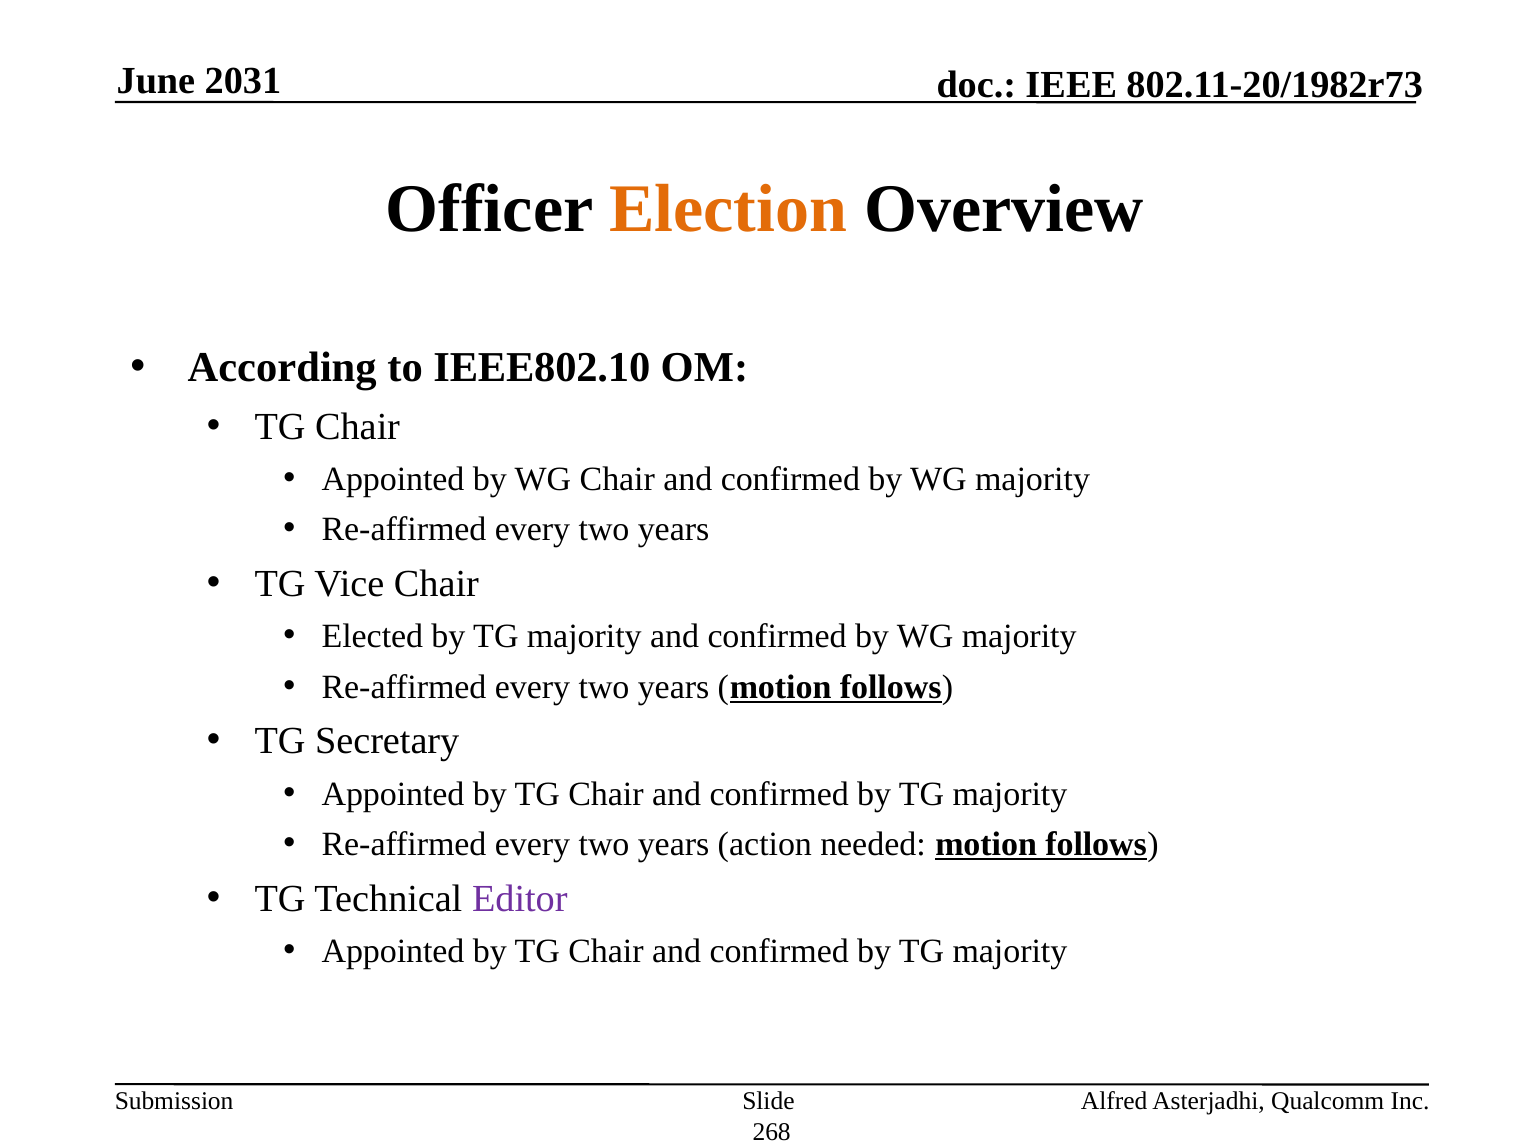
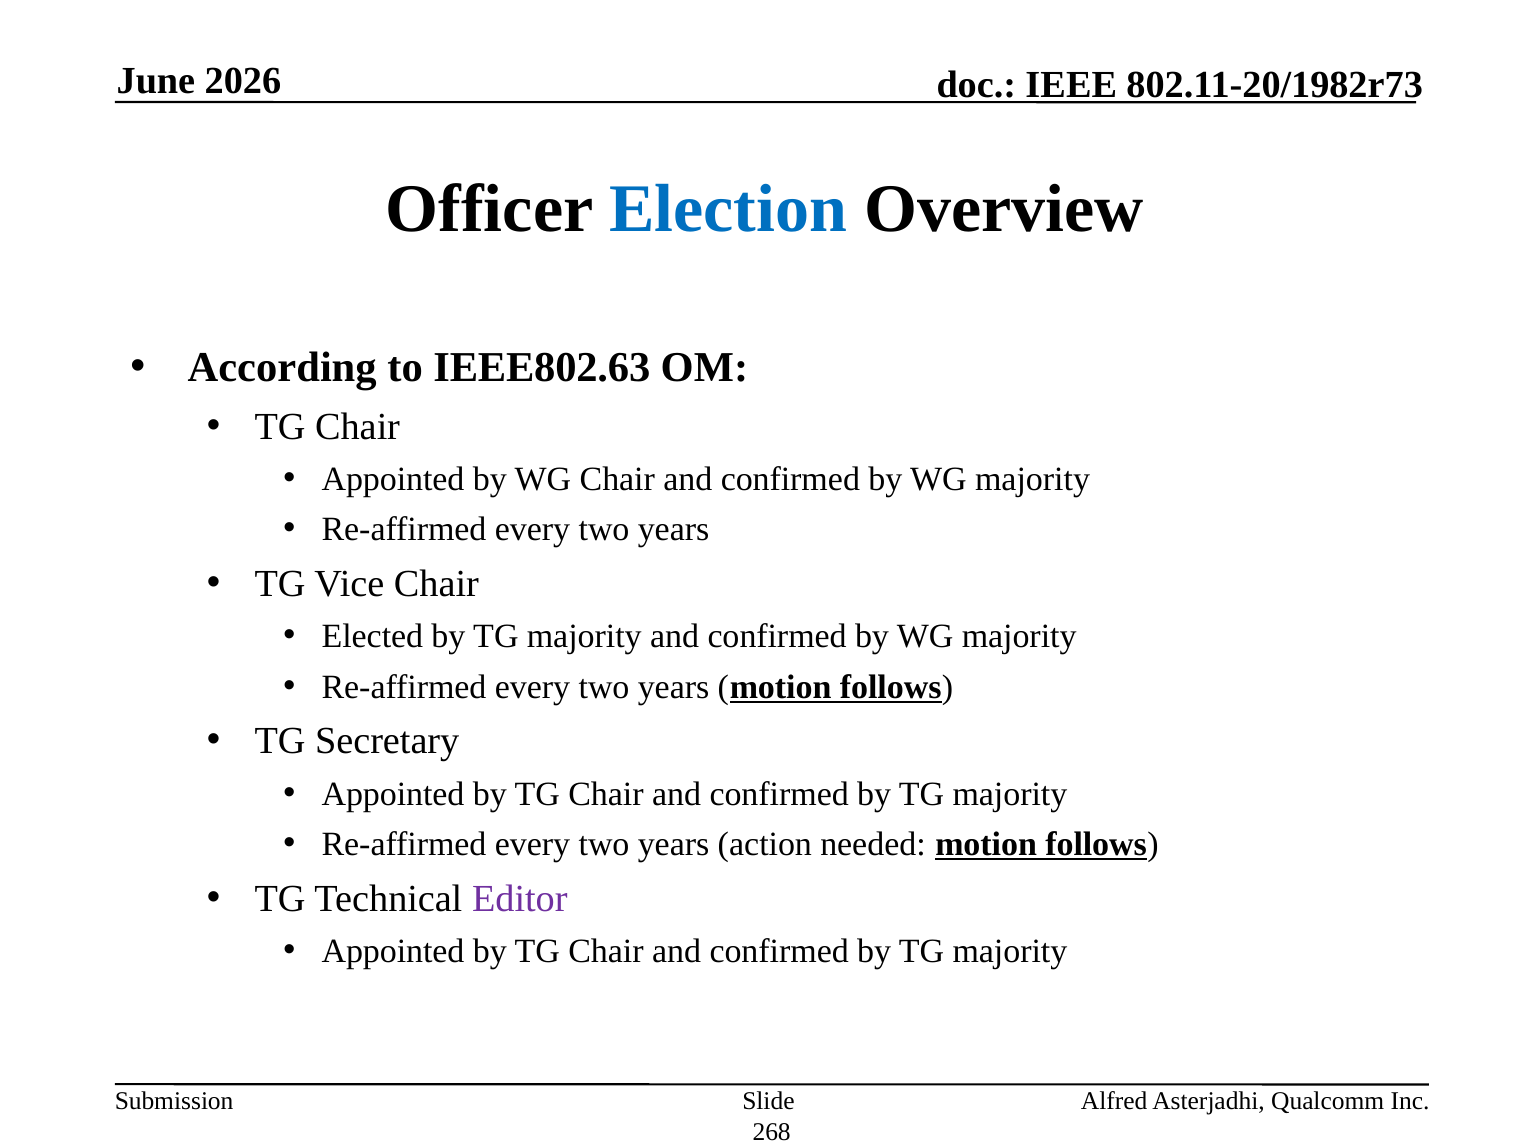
2031: 2031 -> 2026
Election colour: orange -> blue
IEEE802.10: IEEE802.10 -> IEEE802.63
